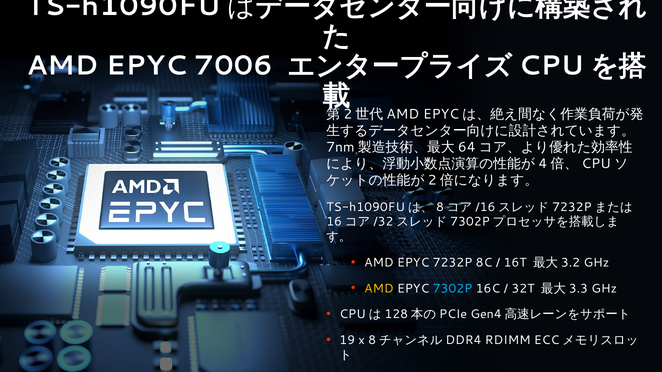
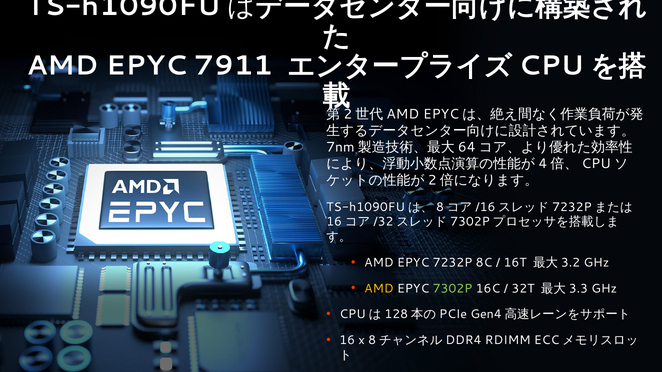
7006: 7006 -> 7911
7302P colour: light blue -> light green
19: 19 -> 16
